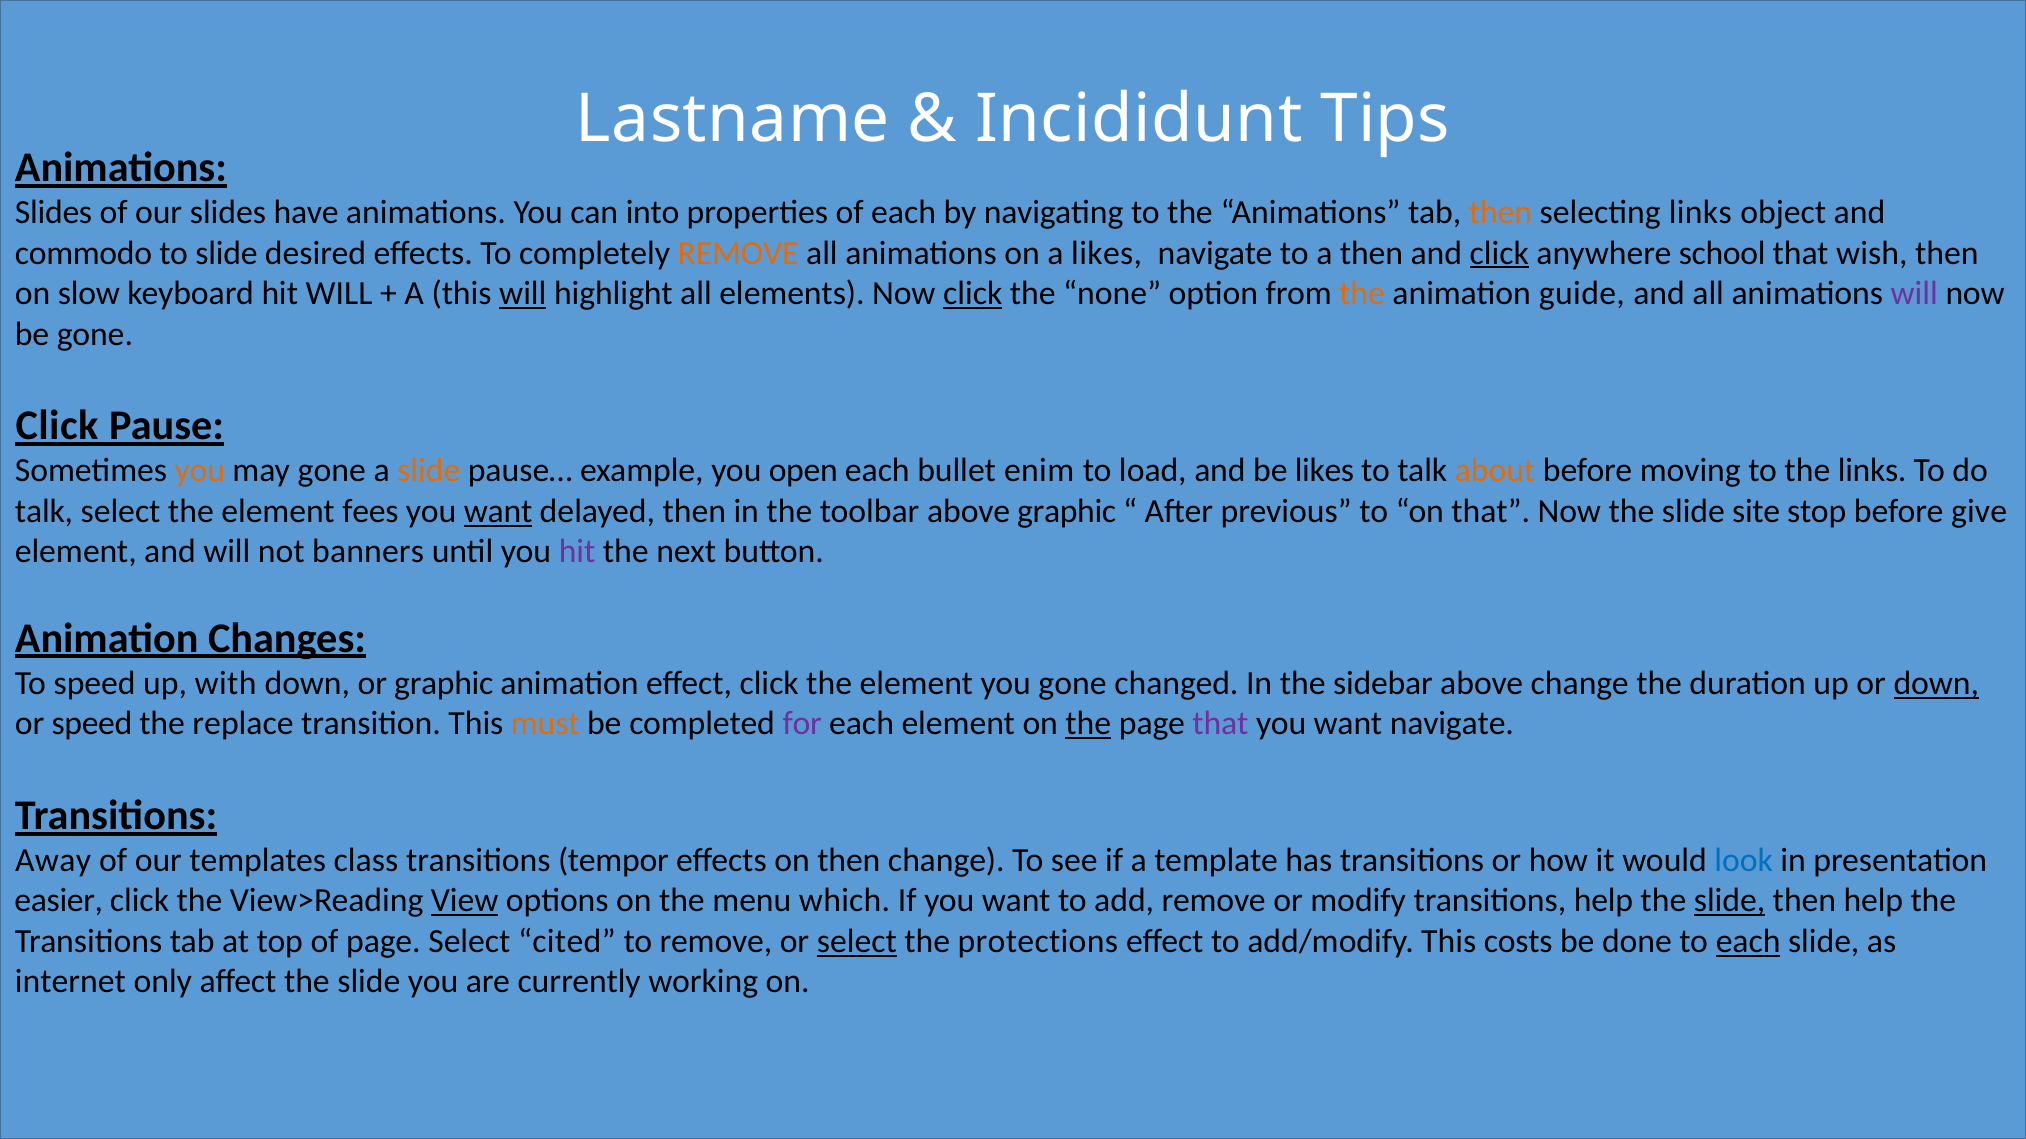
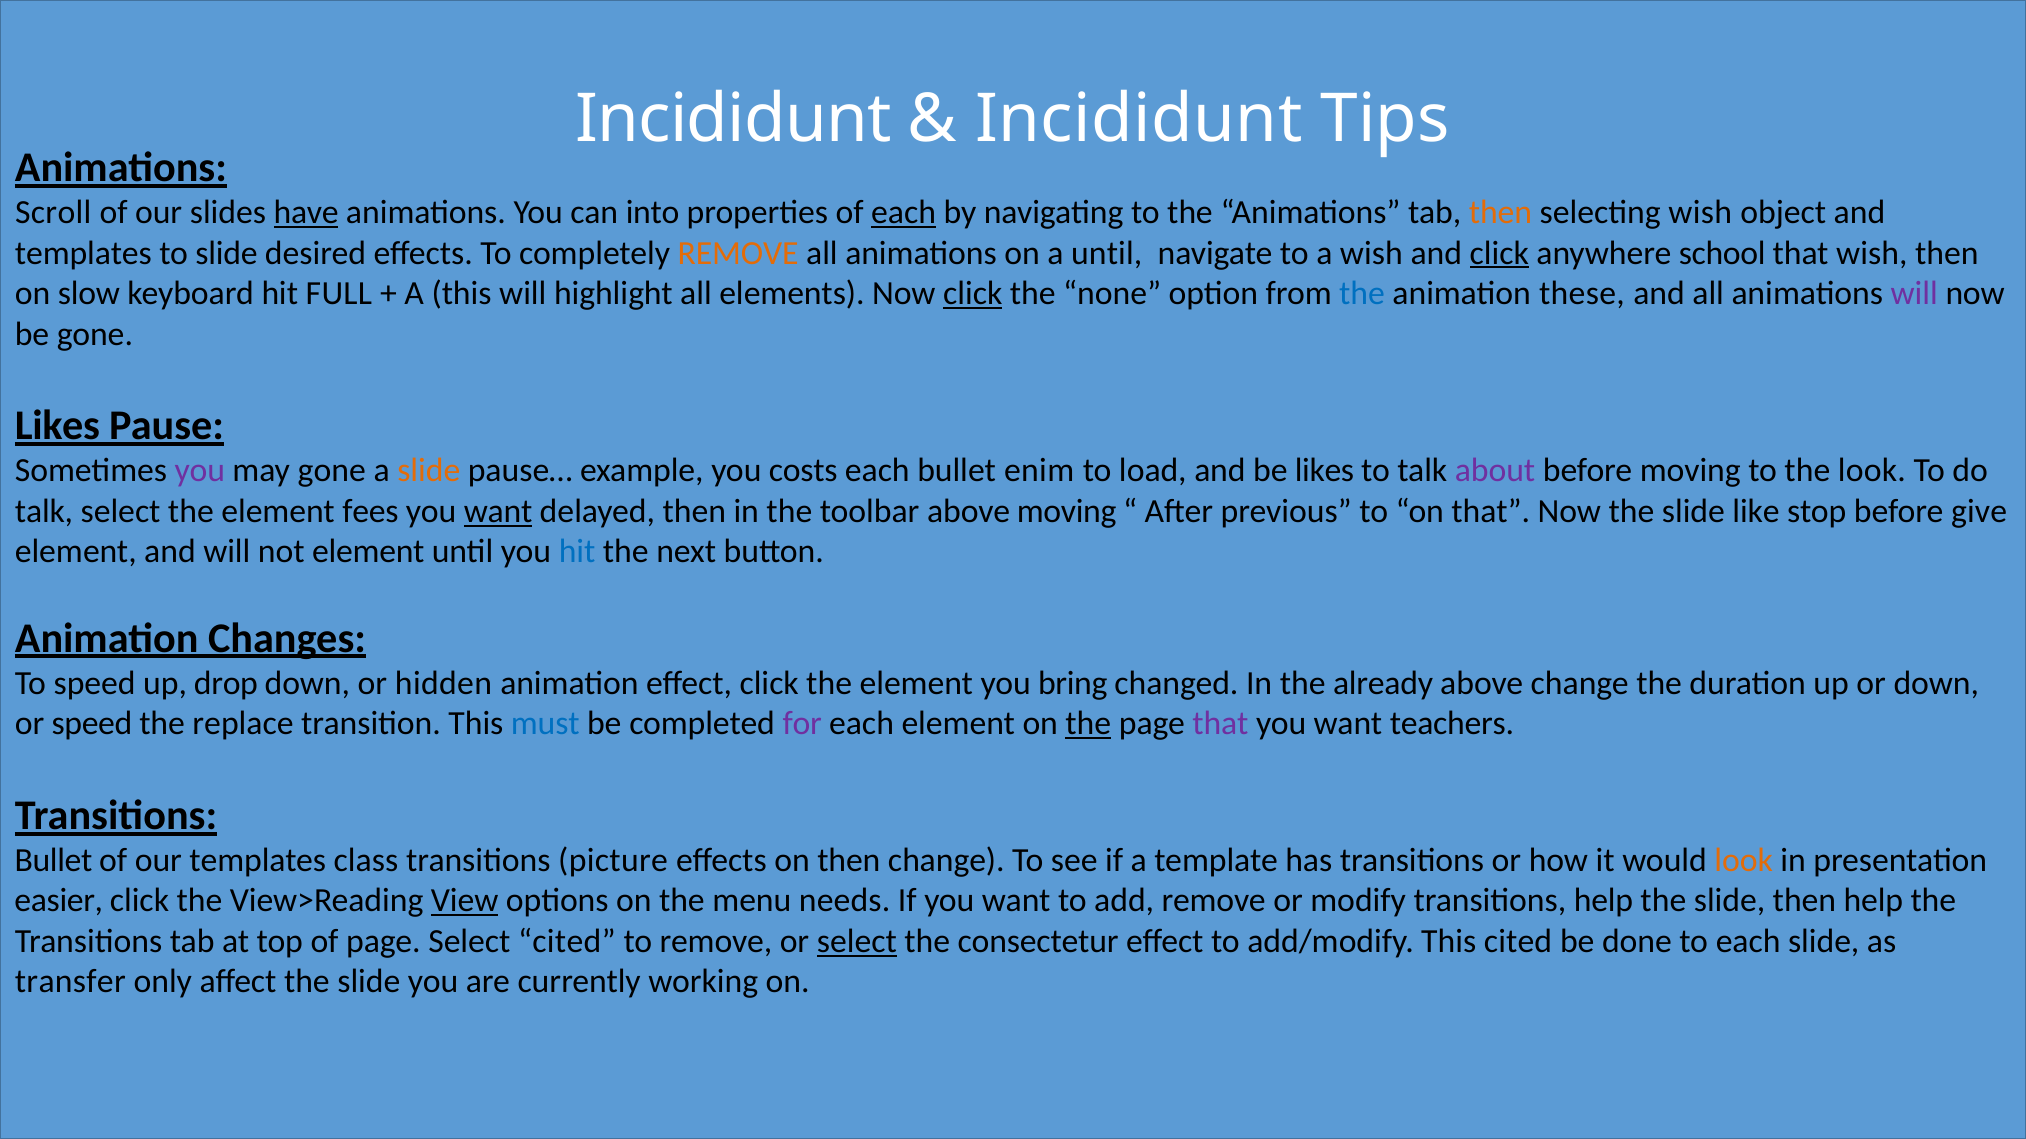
Lastname at (733, 119): Lastname -> Incididunt
Slides at (54, 213): Slides -> Scroll
have underline: none -> present
each at (904, 213) underline: none -> present
selecting links: links -> wish
commodo at (83, 253): commodo -> templates
a likes: likes -> until
a then: then -> wish
hit WILL: WILL -> FULL
will at (523, 294) underline: present -> none
the at (1362, 294) colour: orange -> blue
guide: guide -> these
Click at (57, 426): Click -> Likes
you at (200, 471) colour: orange -> purple
open: open -> costs
about colour: orange -> purple
the links: links -> look
above graphic: graphic -> moving
site: site -> like
not banners: banners -> element
hit at (577, 552) colour: purple -> blue
with: with -> drop
or graphic: graphic -> hidden
you gone: gone -> bring
sidebar: sidebar -> already
down at (1936, 684) underline: present -> none
must colour: orange -> blue
want navigate: navigate -> teachers
Away at (53, 861): Away -> Bullet
tempor: tempor -> picture
look at (1744, 861) colour: blue -> orange
which: which -> needs
slide at (1730, 901) underline: present -> none
protections: protections -> consectetur
This costs: costs -> cited
each at (1748, 942) underline: present -> none
internet: internet -> transfer
